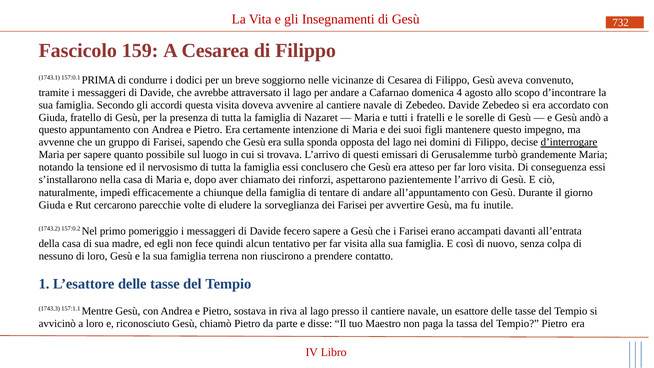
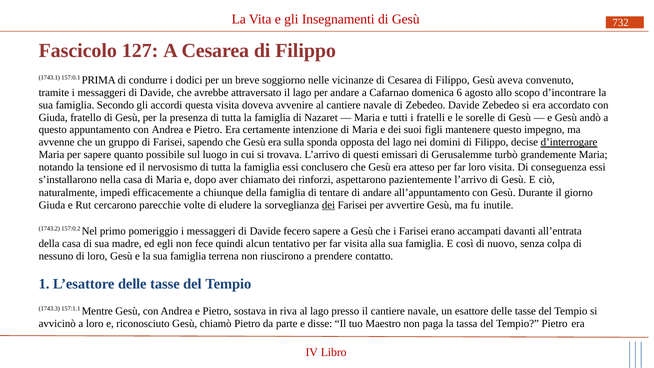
159: 159 -> 127
4: 4 -> 6
dei at (328, 205) underline: none -> present
